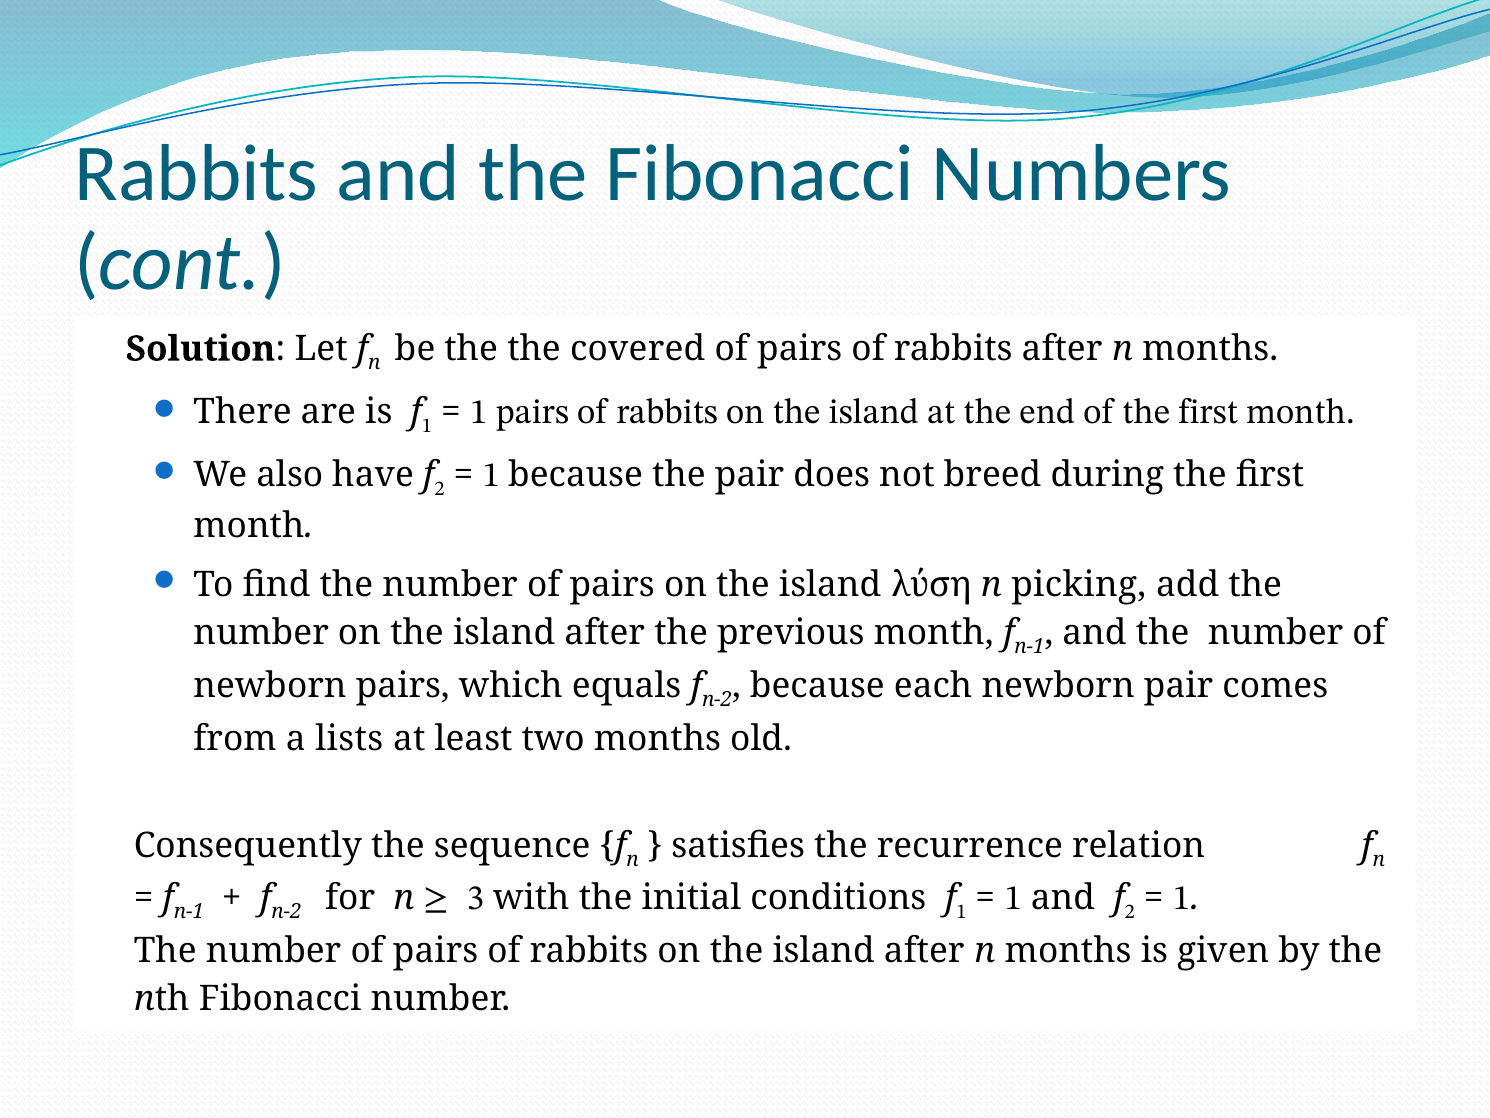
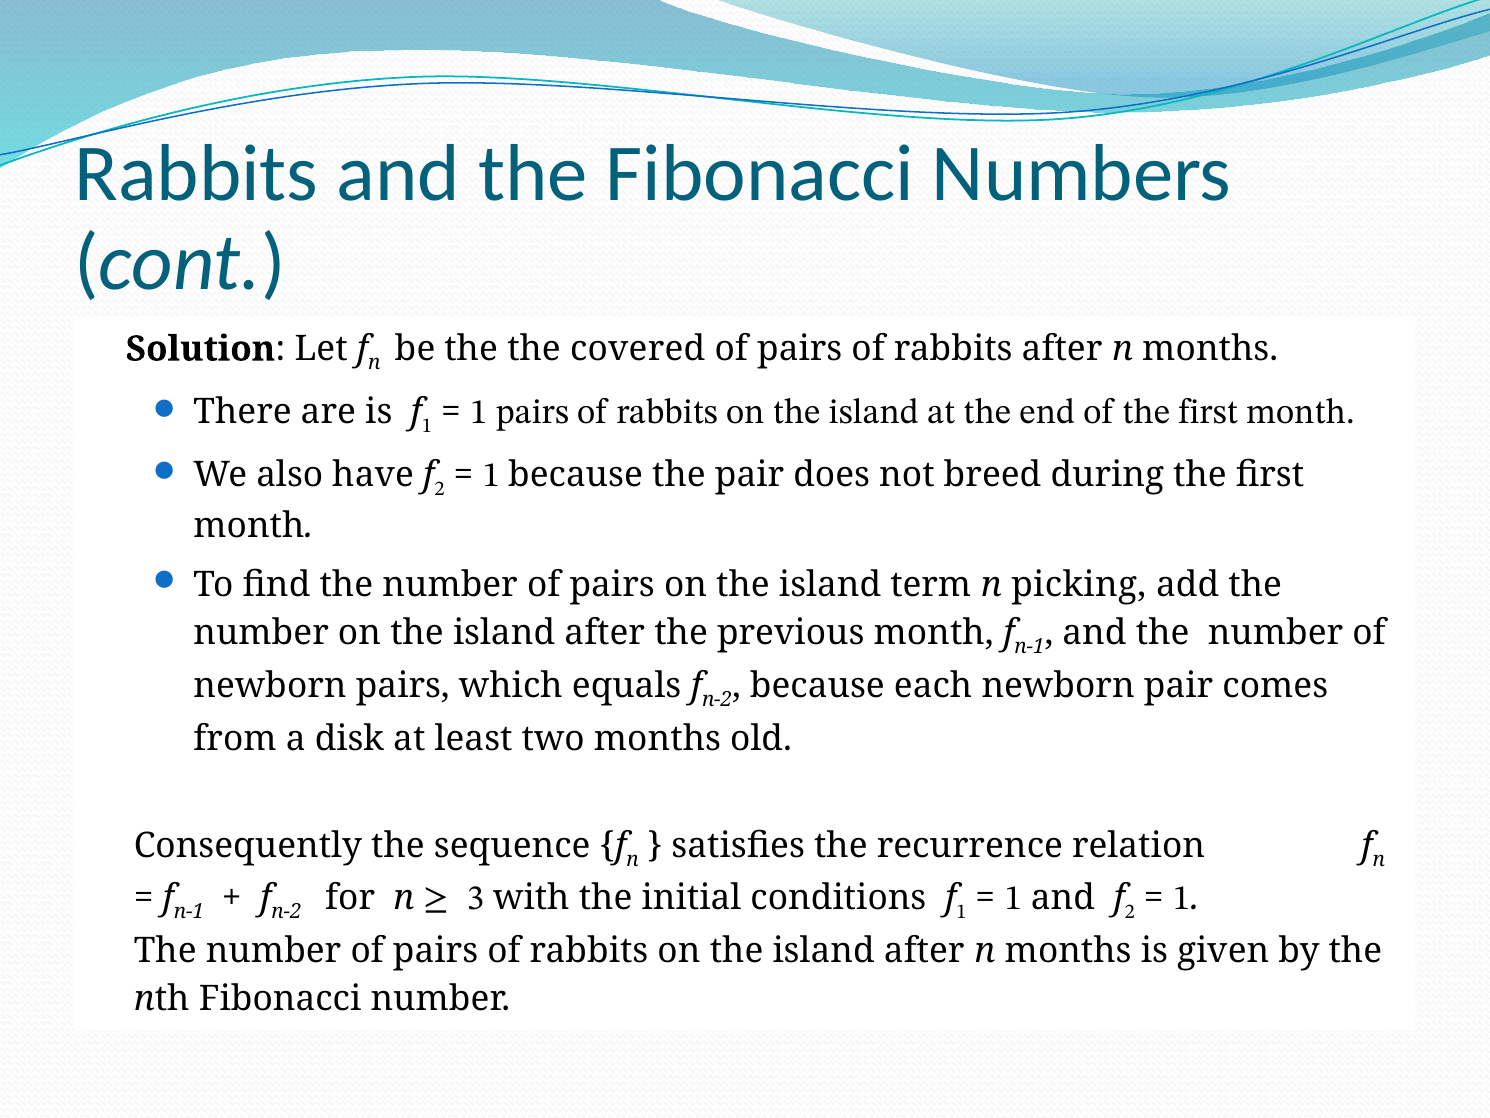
λύση: λύση -> term
lists: lists -> disk
